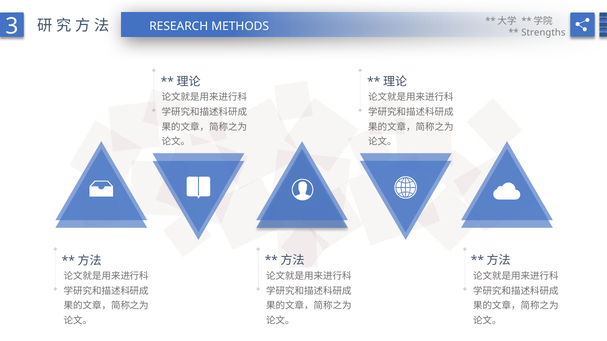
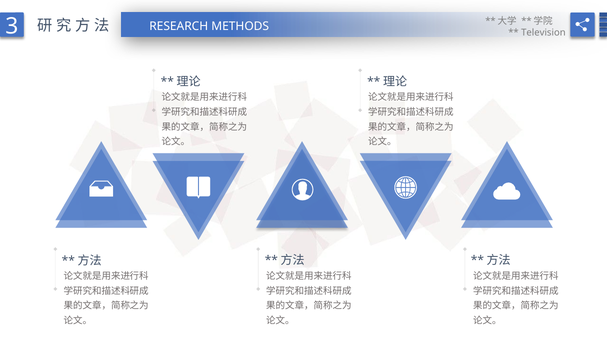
Strengths: Strengths -> Television
